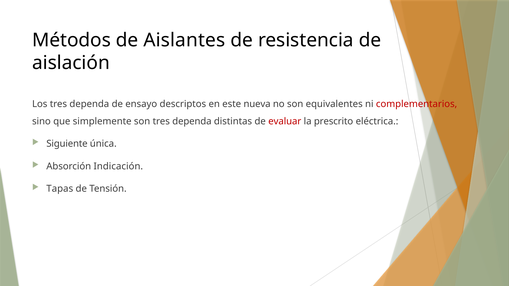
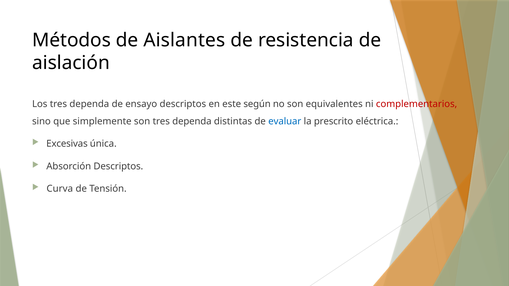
nueva: nueva -> según
evaluar colour: red -> blue
Siguiente: Siguiente -> Excesivas
Absorción Indicación: Indicación -> Descriptos
Tapas: Tapas -> Curva
